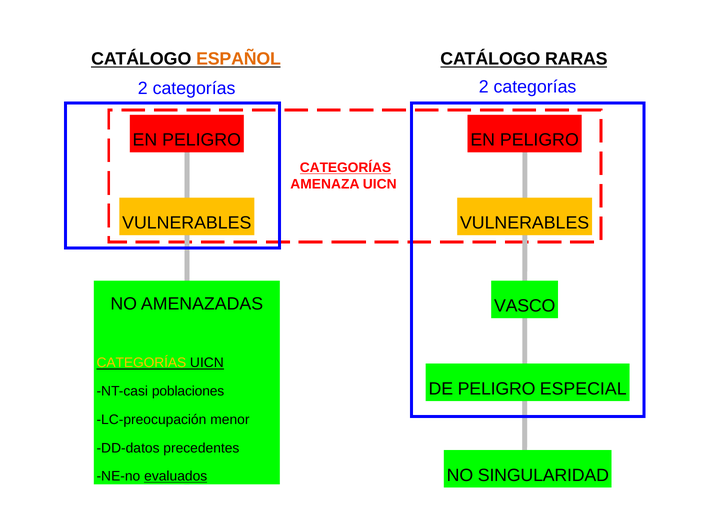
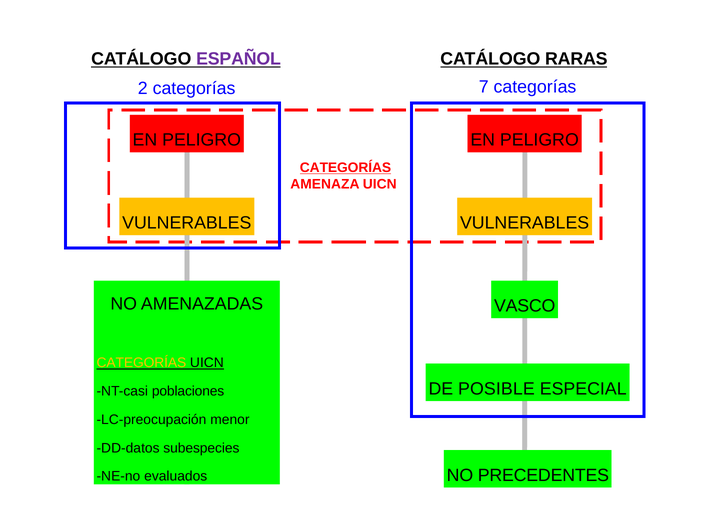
ESPAÑOL colour: orange -> purple
categorías 2: 2 -> 7
DE PELIGRO: PELIGRO -> POSIBLE
precedentes: precedentes -> subespecies
SINGULARIDAD: SINGULARIDAD -> PRECEDENTES
evaluados underline: present -> none
